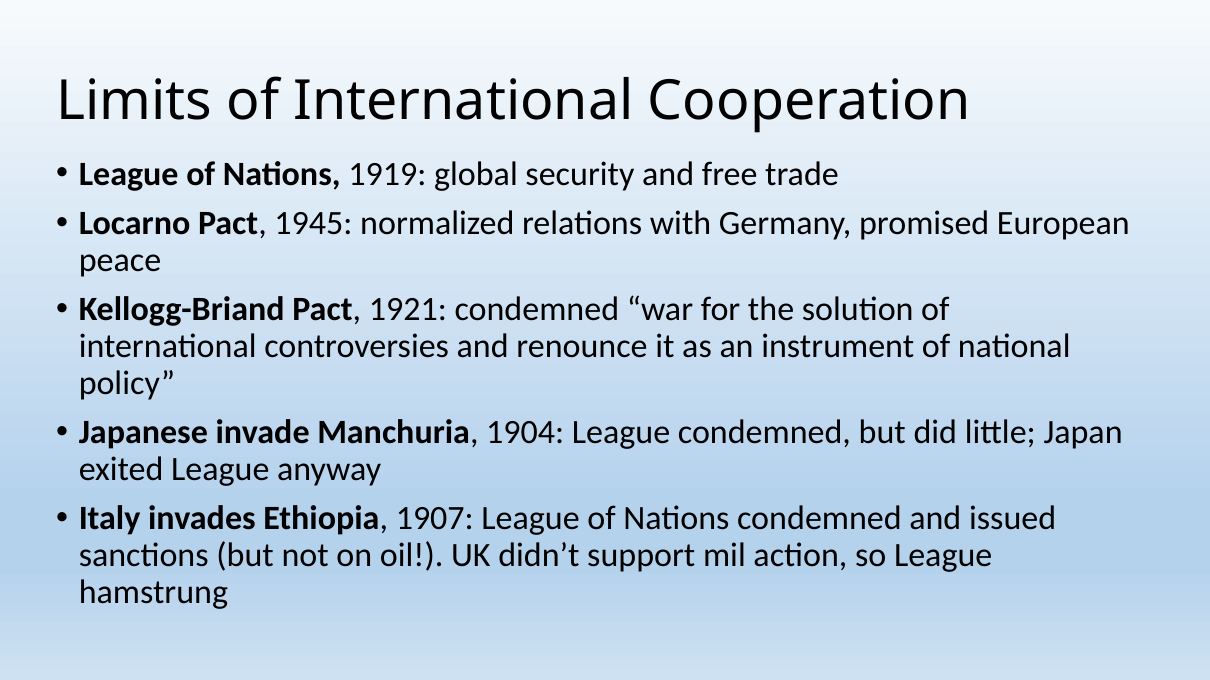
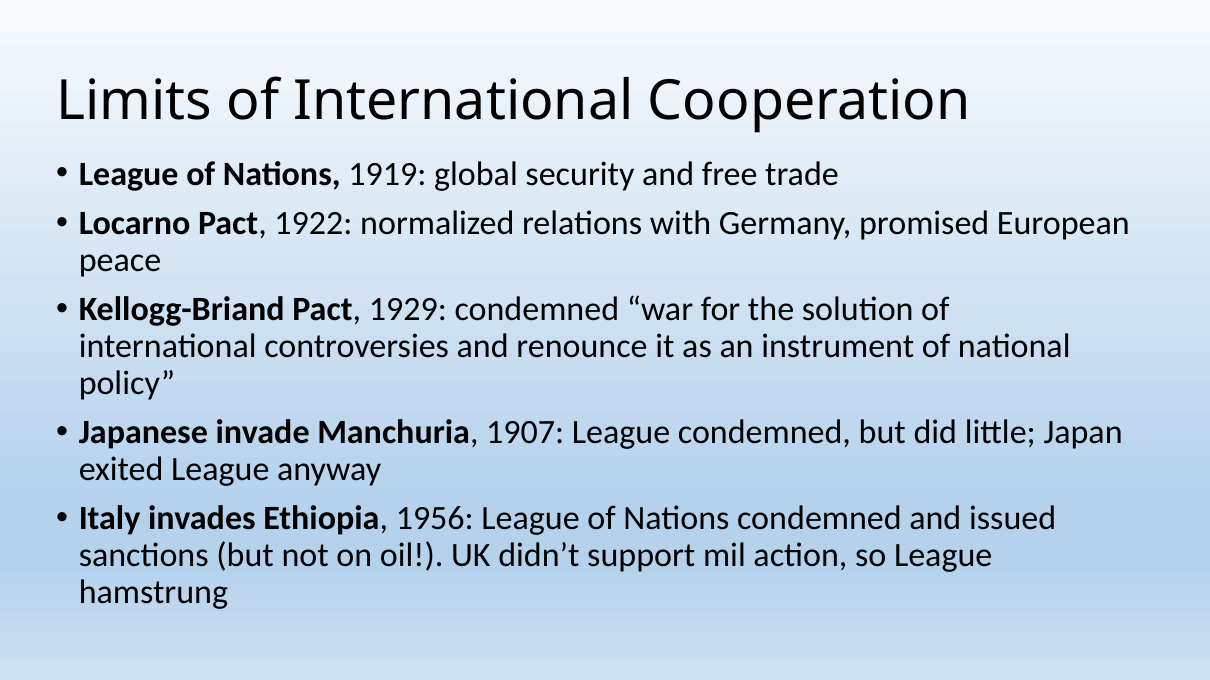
1945: 1945 -> 1922
1921: 1921 -> 1929
1904: 1904 -> 1907
1907: 1907 -> 1956
